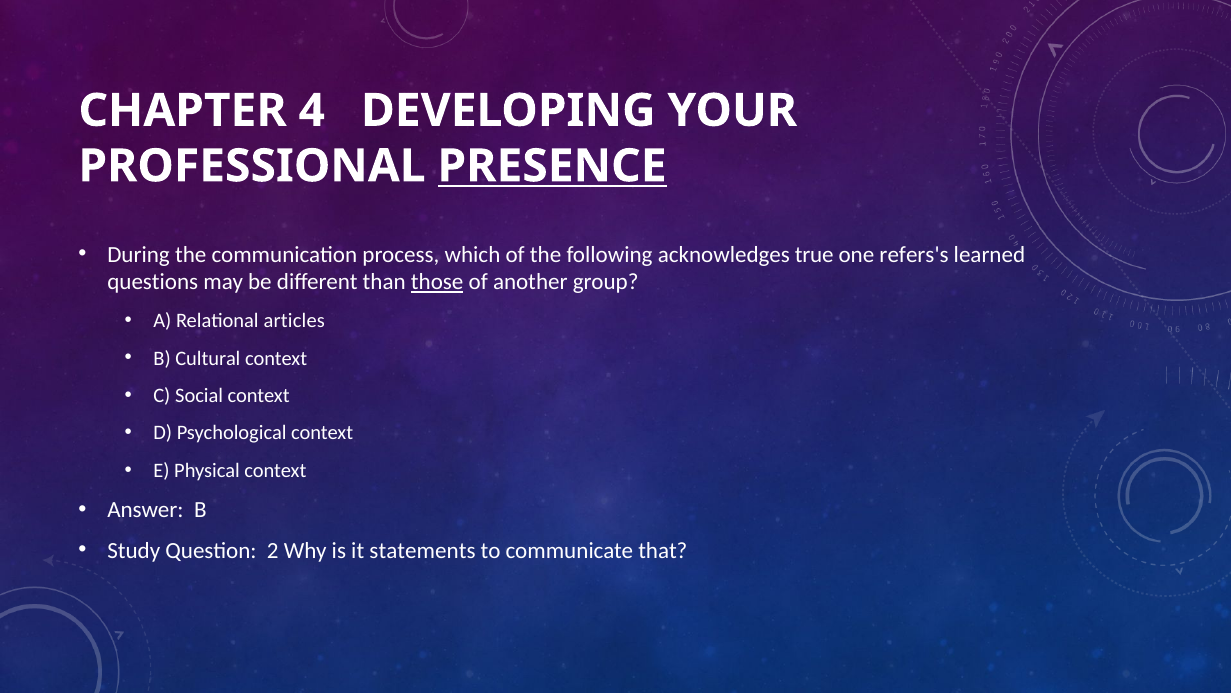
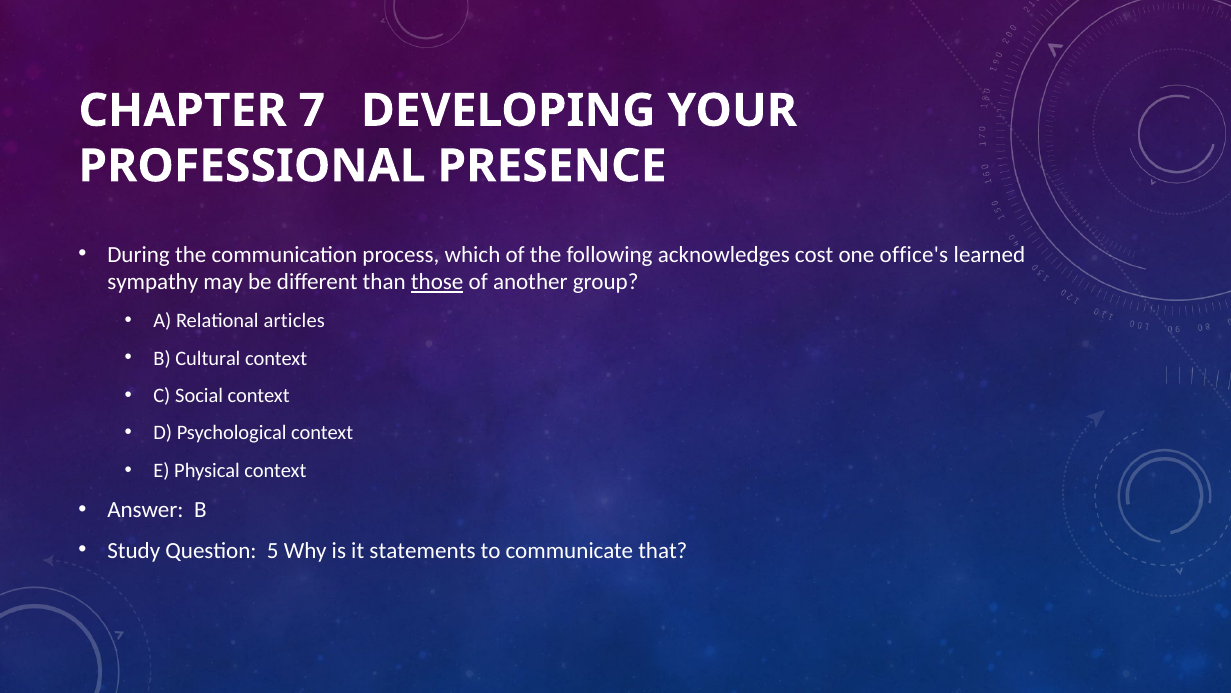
4: 4 -> 7
PRESENCE underline: present -> none
true: true -> cost
refers's: refers's -> office's
questions: questions -> sympathy
2: 2 -> 5
